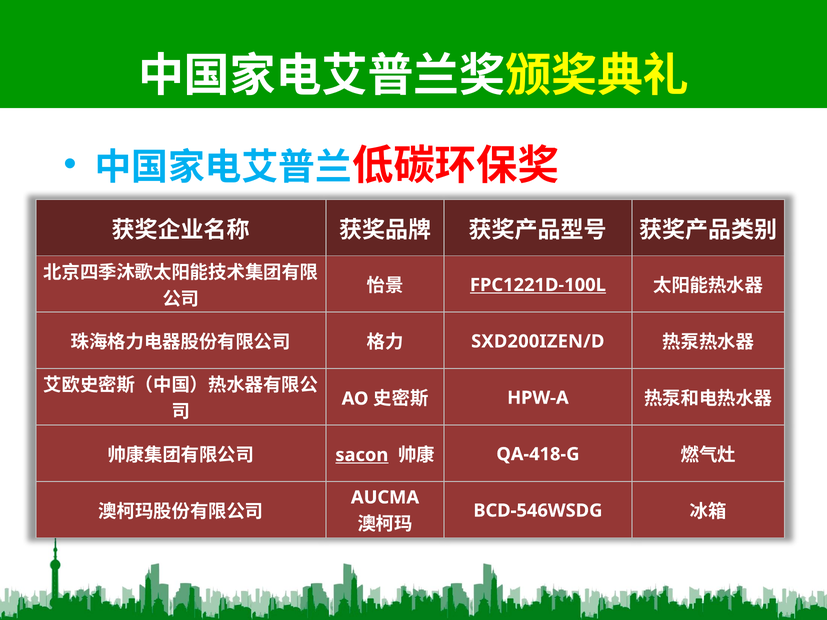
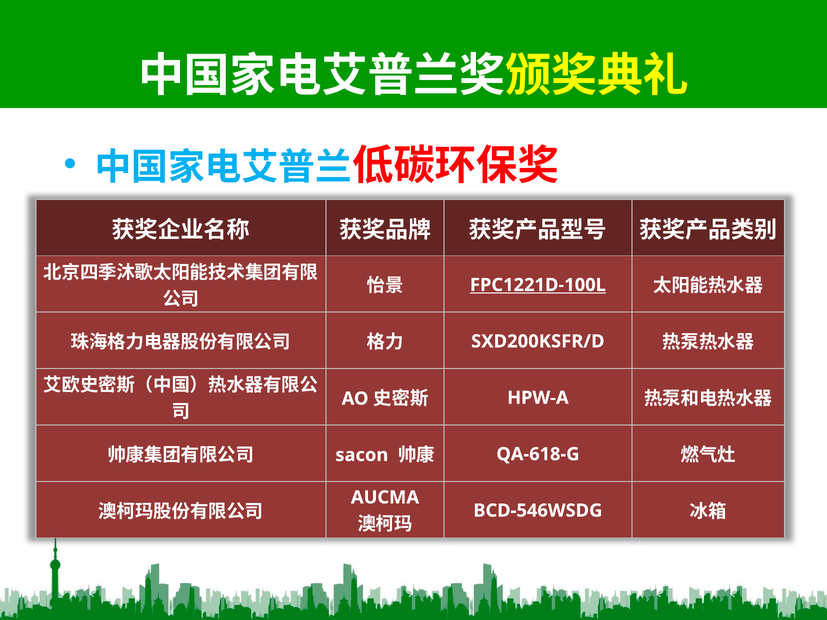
SXD200IZEN/D: SXD200IZEN/D -> SXD200KSFR/D
sacon underline: present -> none
QA-418-G: QA-418-G -> QA-618-G
